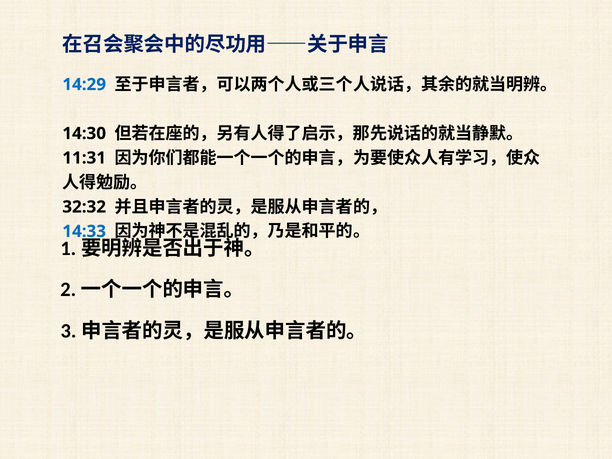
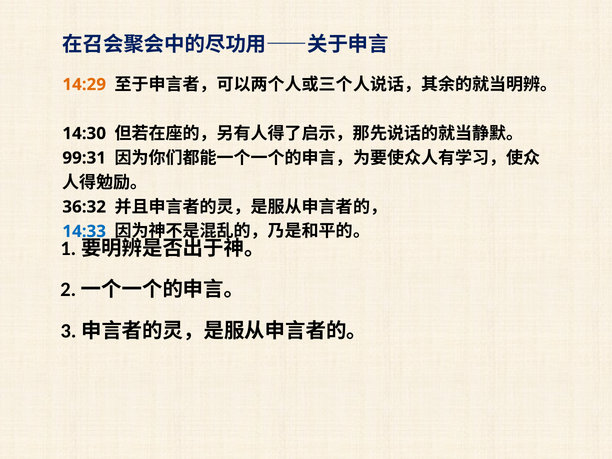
14:29 colour: blue -> orange
11:31: 11:31 -> 99:31
32:32: 32:32 -> 36:32
